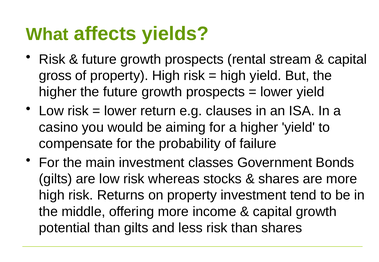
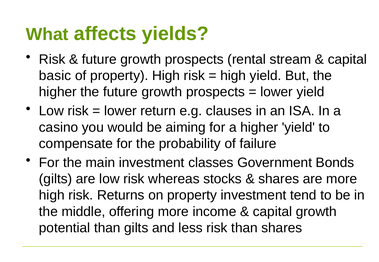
gross: gross -> basic
